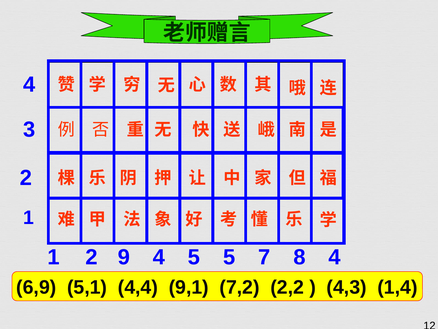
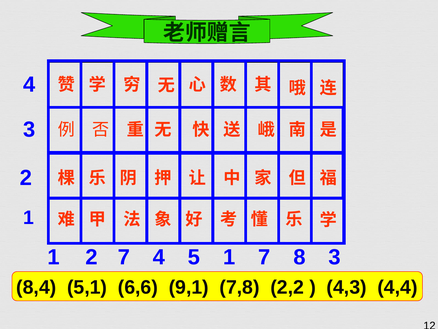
2 9: 9 -> 7
5 5: 5 -> 1
8 4: 4 -> 3
6,9: 6,9 -> 8,4
4,4: 4,4 -> 6,6
7,2: 7,2 -> 7,8
1,4: 1,4 -> 4,4
